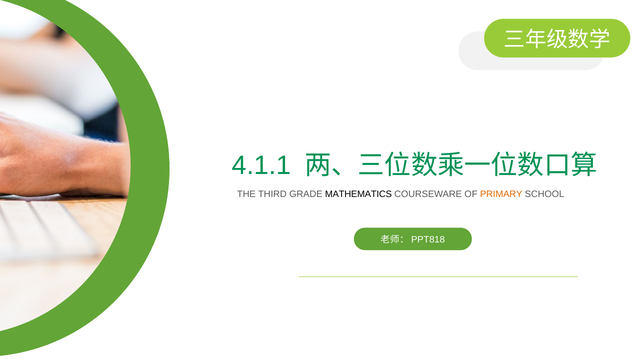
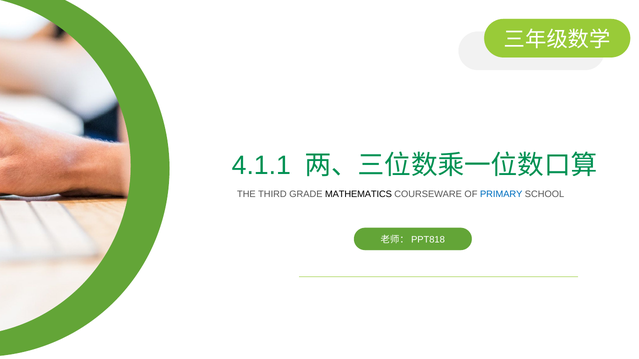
PRIMARY colour: orange -> blue
